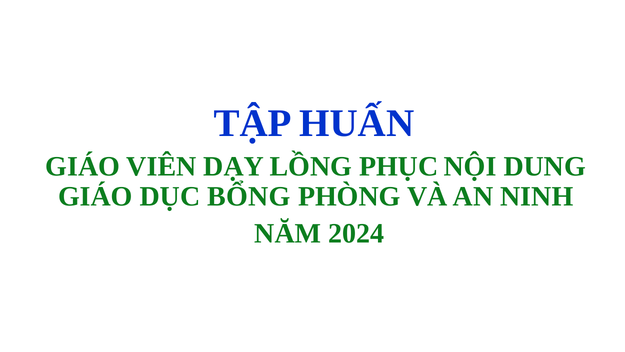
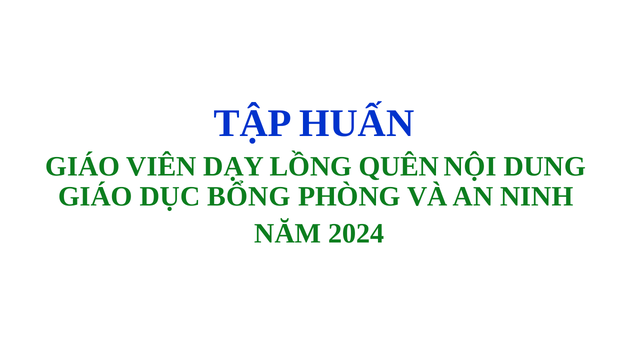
PHỤC: PHỤC -> QUÊN
